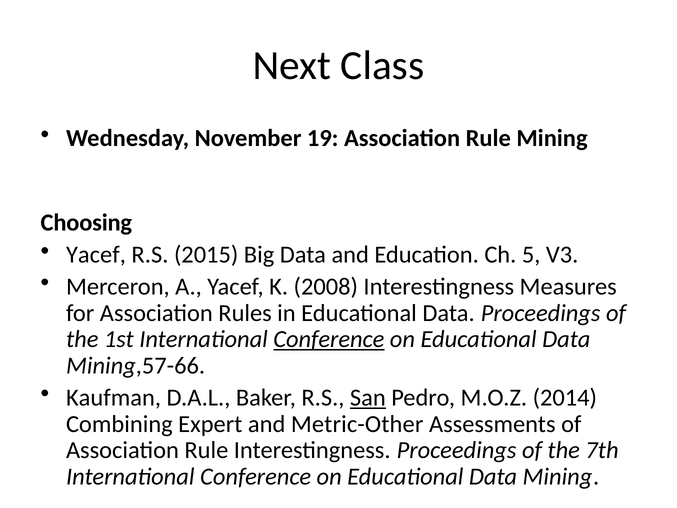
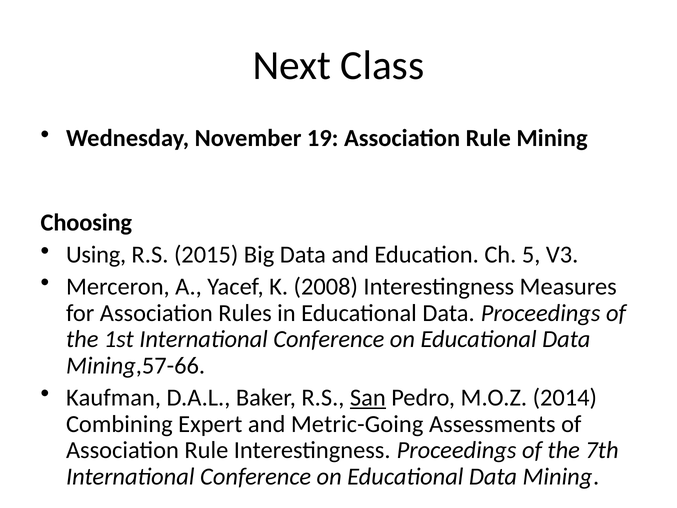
Yacef at (96, 255): Yacef -> Using
Conference at (329, 339) underline: present -> none
Metric-Other: Metric-Other -> Metric-Going
